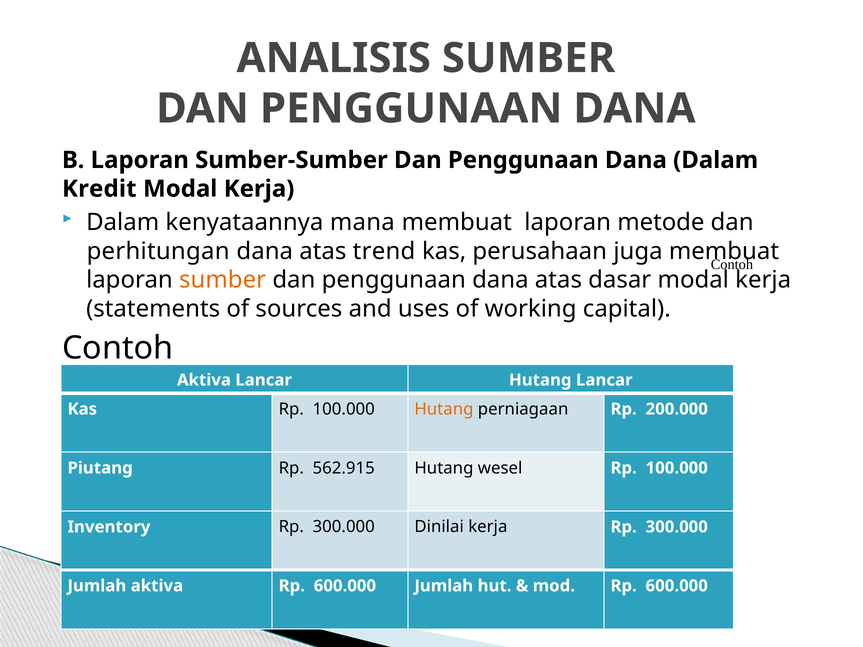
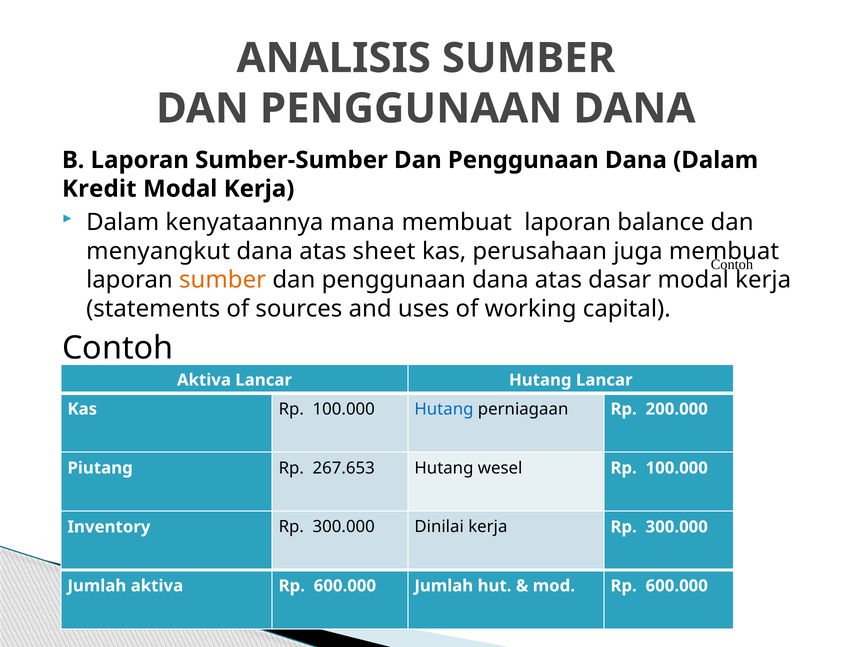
metode: metode -> balance
perhitungan: perhitungan -> menyangkut
trend: trend -> sheet
Hutang at (444, 409) colour: orange -> blue
562.915: 562.915 -> 267.653
